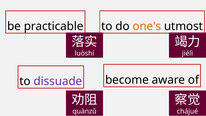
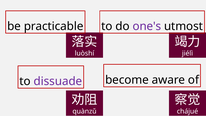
one's colour: orange -> purple
